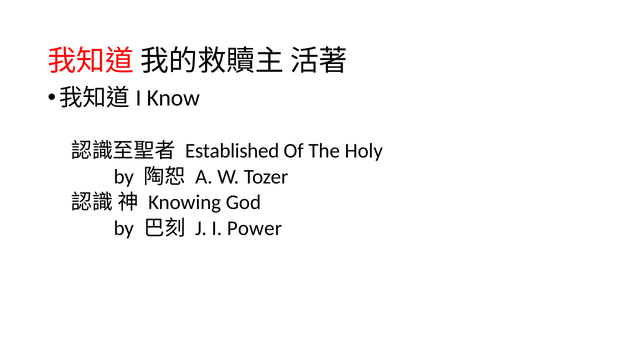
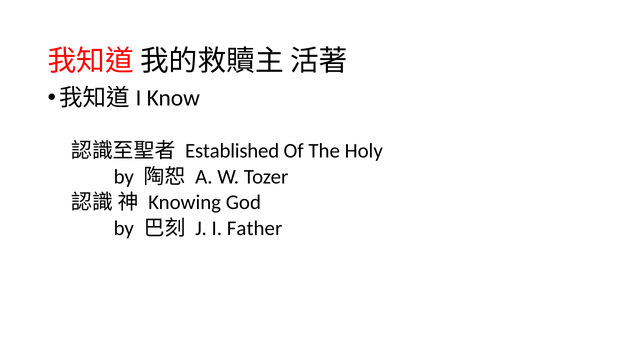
Power: Power -> Father
